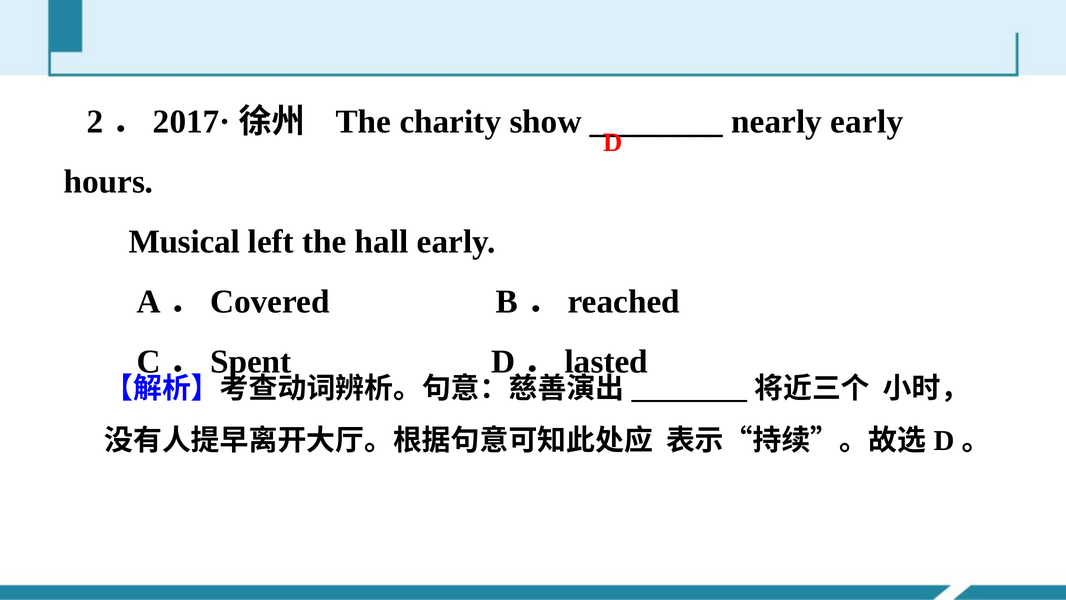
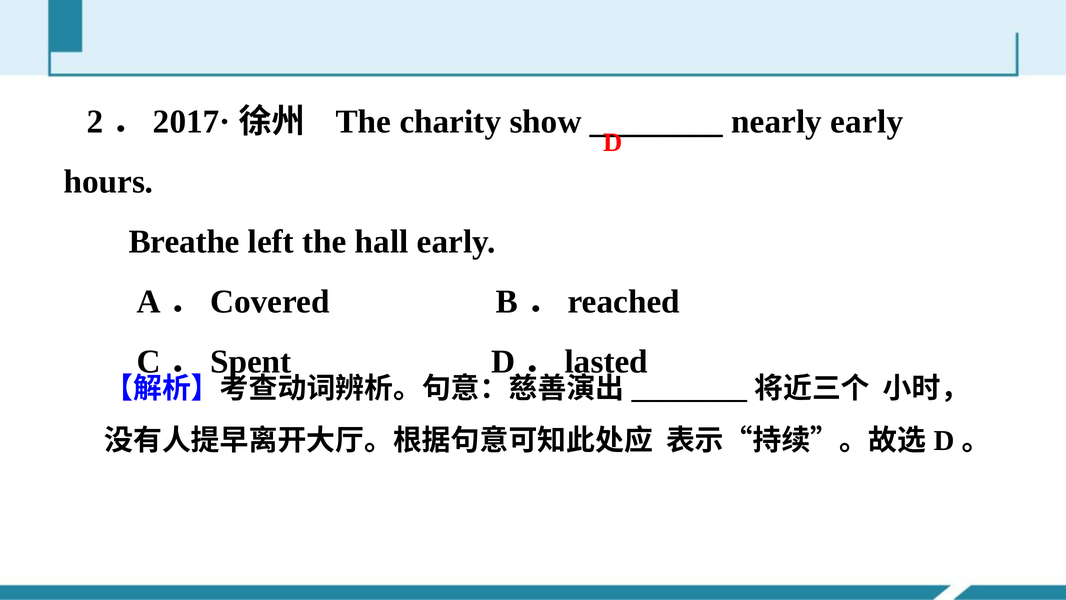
Musical: Musical -> Breathe
